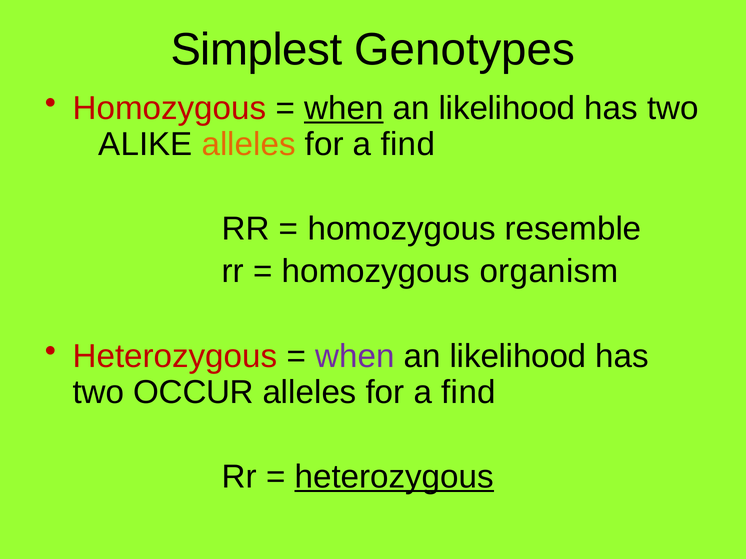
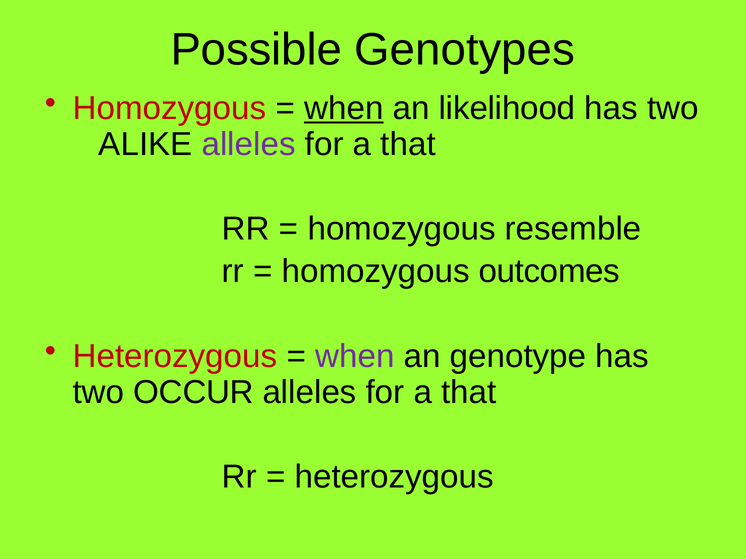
Simplest: Simplest -> Possible
alleles at (249, 144) colour: orange -> purple
find at (408, 144): find -> that
organism: organism -> outcomes
likelihood at (518, 357): likelihood -> genotype
find at (469, 392): find -> that
heterozygous at (394, 477) underline: present -> none
